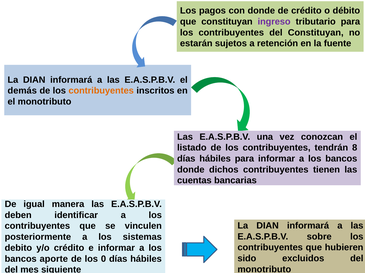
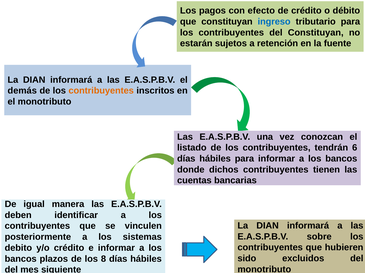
con donde: donde -> efecto
ingreso colour: purple -> blue
8: 8 -> 6
aporte: aporte -> plazos
0: 0 -> 8
